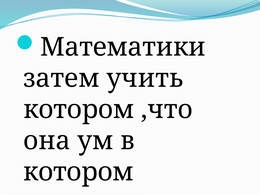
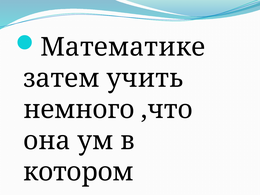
Математики: Математики -> Математике
котором at (79, 110): котором -> немного
